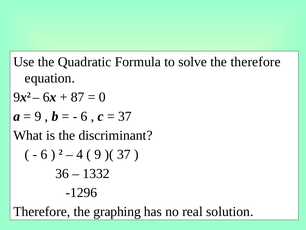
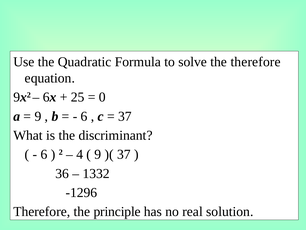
87: 87 -> 25
graphing: graphing -> principle
